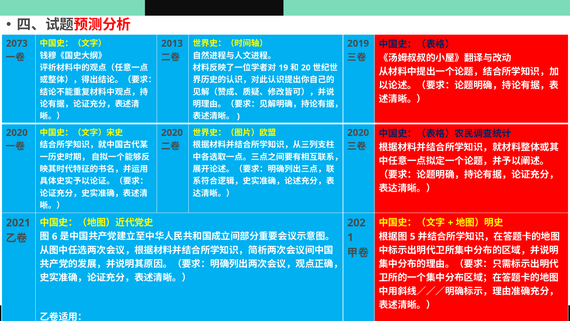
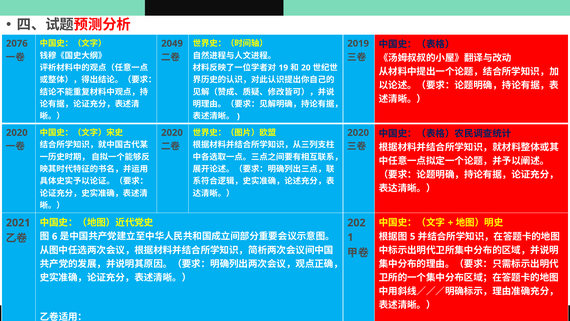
2073: 2073 -> 2076
2013: 2013 -> 2049
